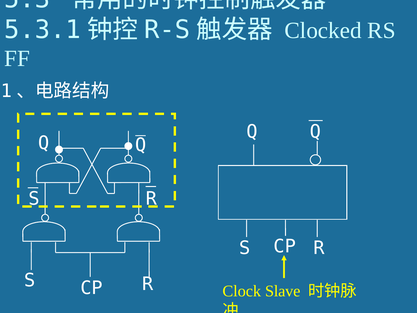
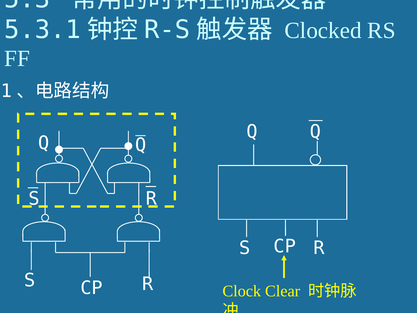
Slave: Slave -> Clear
